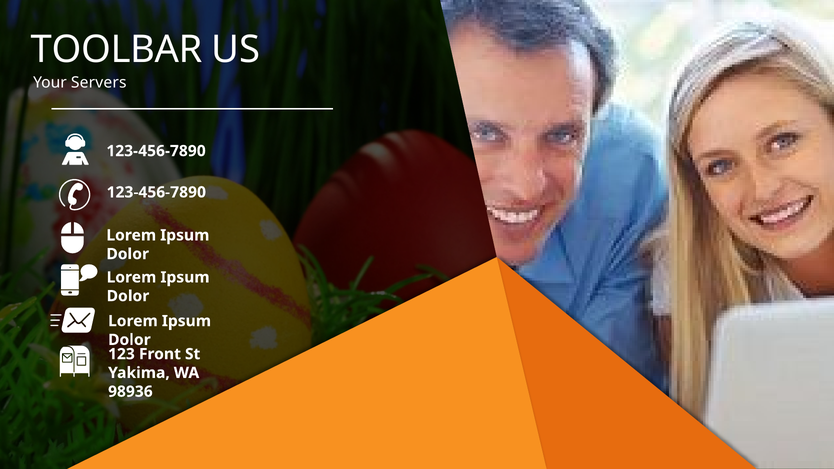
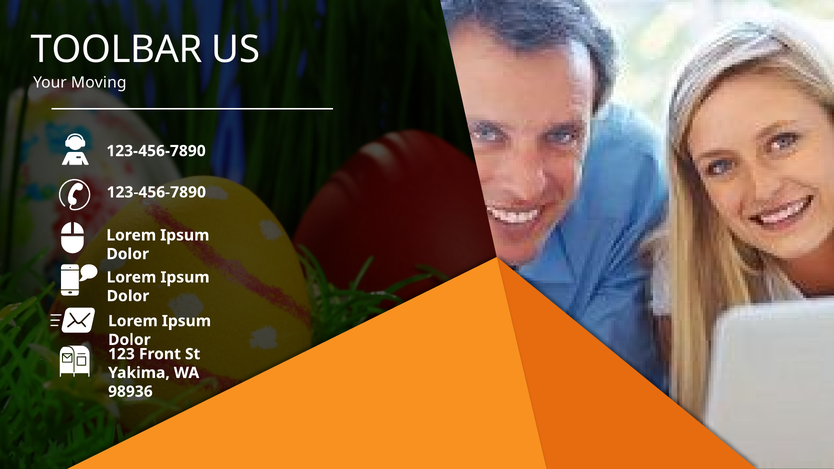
Servers: Servers -> Moving
